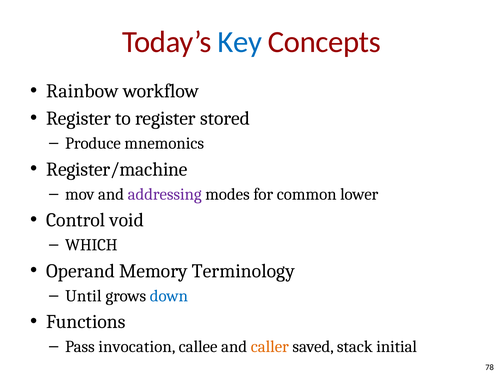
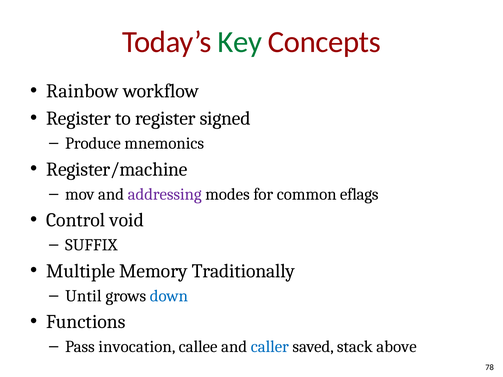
Key colour: blue -> green
stored: stored -> signed
lower: lower -> eflags
WHICH: WHICH -> SUFFIX
Operand: Operand -> Multiple
Terminology: Terminology -> Traditionally
caller colour: orange -> blue
initial: initial -> above
